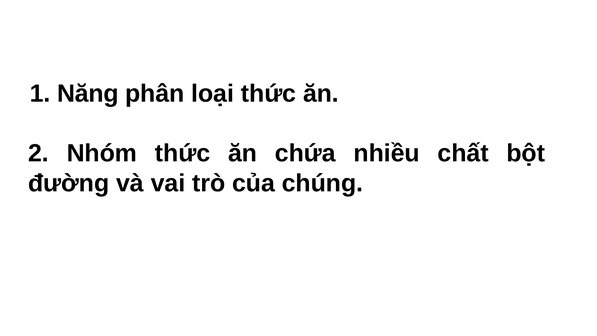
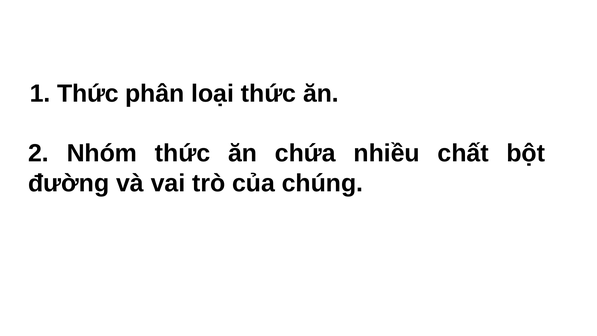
1 Năng: Năng -> Thức
